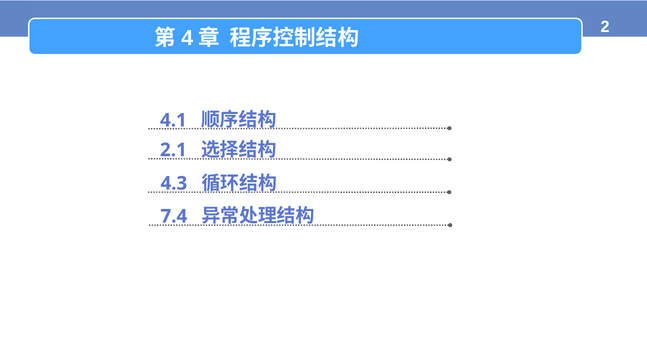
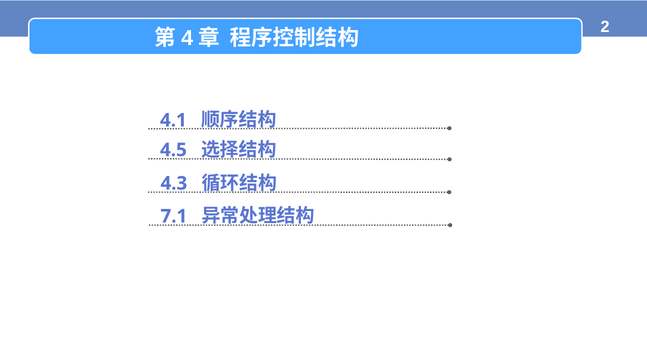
2.1: 2.1 -> 4.5
7.4: 7.4 -> 7.1
